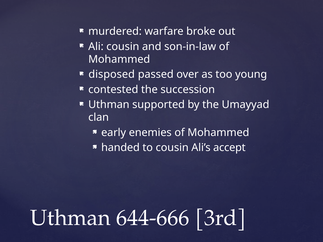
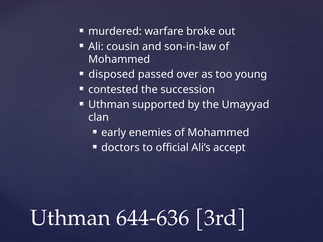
handed: handed -> doctors
to cousin: cousin -> official
644-666: 644-666 -> 644-636
